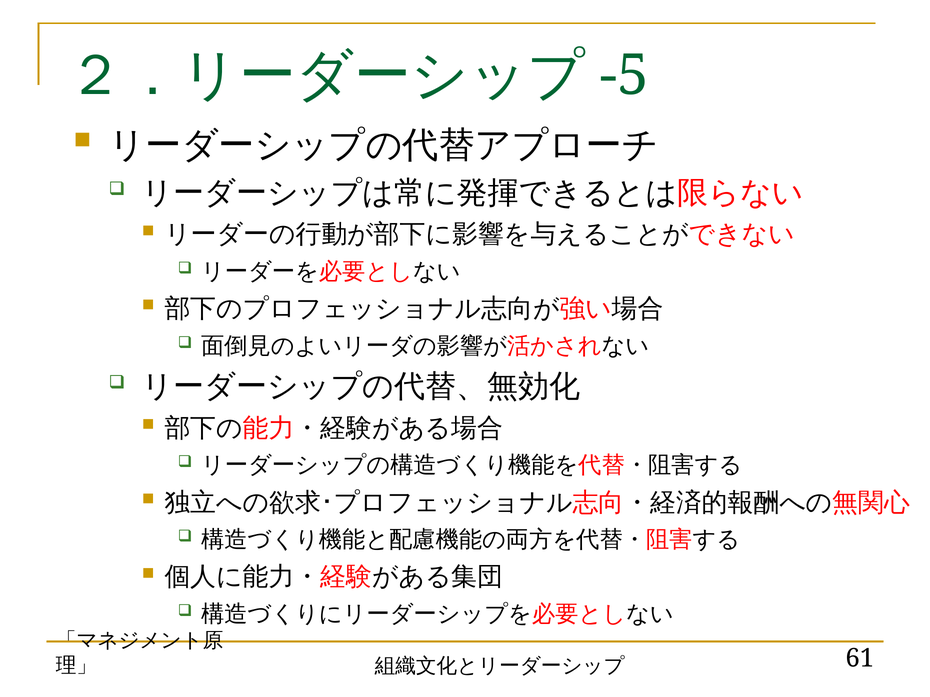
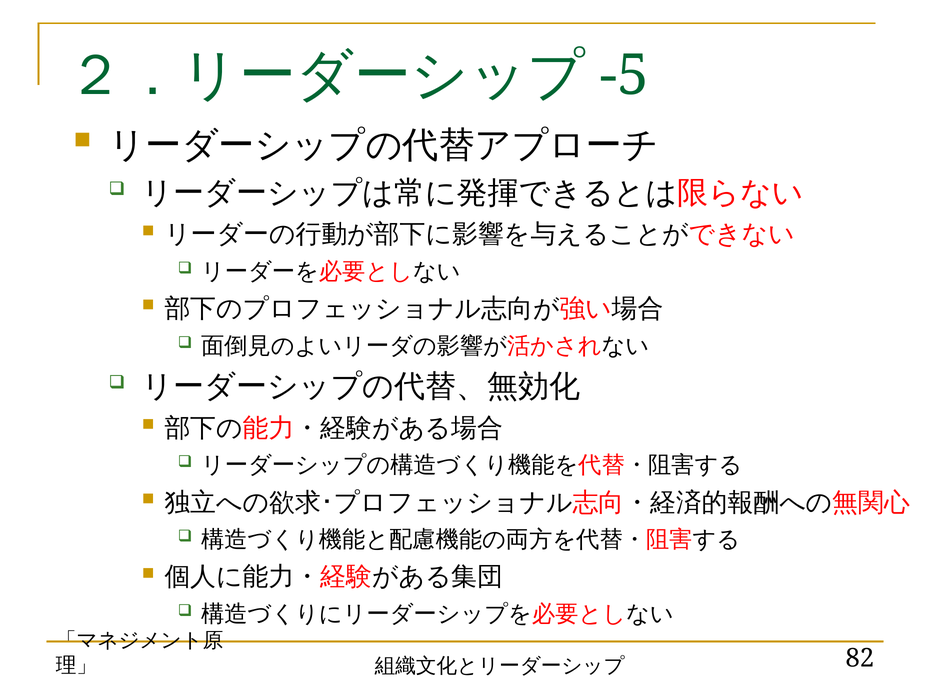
61: 61 -> 82
